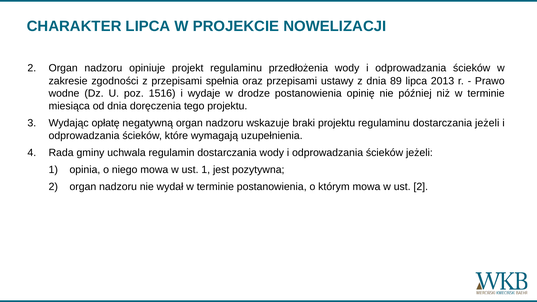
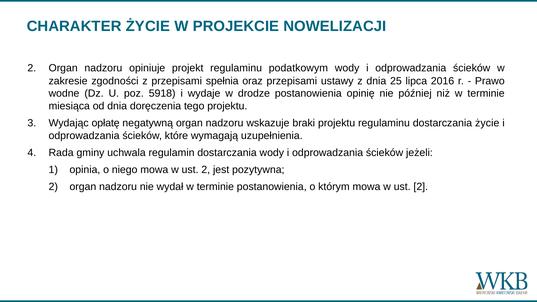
CHARAKTER LIPCA: LIPCA -> ŻYCIE
przedłożenia: przedłożenia -> podatkowym
89: 89 -> 25
2013: 2013 -> 2016
1516: 1516 -> 5918
dostarczania jeżeli: jeżeli -> życie
1 at (206, 170): 1 -> 2
